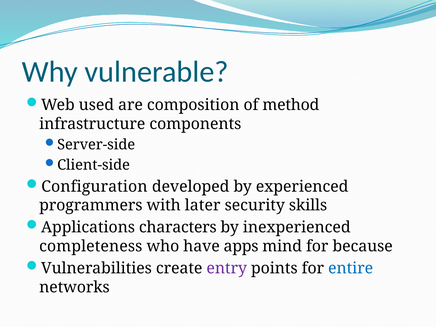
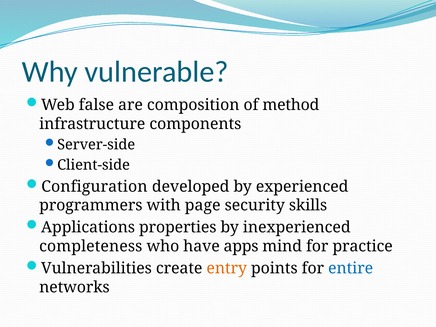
used: used -> false
later: later -> page
characters: characters -> properties
because: because -> practice
entry colour: purple -> orange
